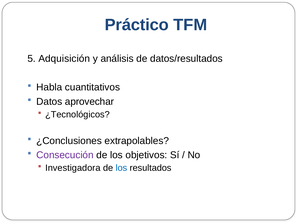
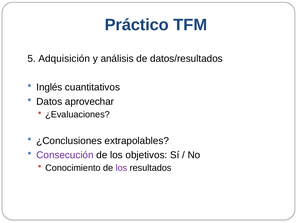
Habla: Habla -> Inglés
¿Tecnológicos: ¿Tecnológicos -> ¿Evaluaciones
Investigadora: Investigadora -> Conocimiento
los at (121, 168) colour: blue -> purple
